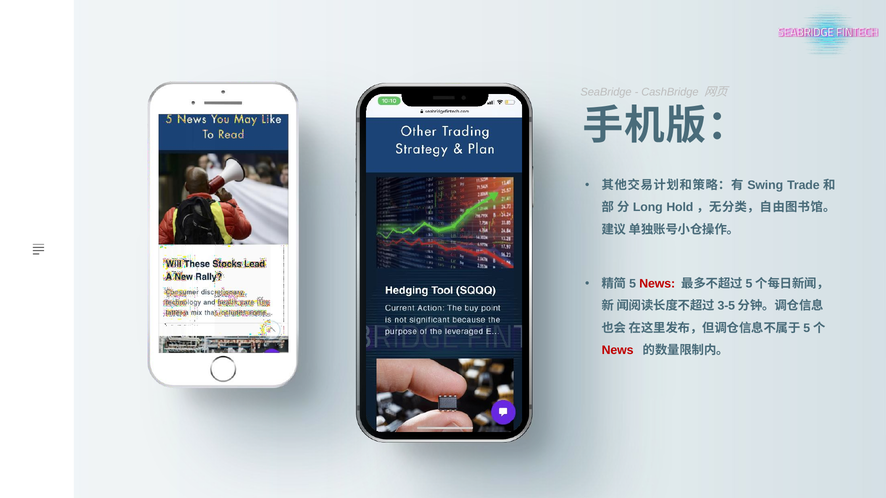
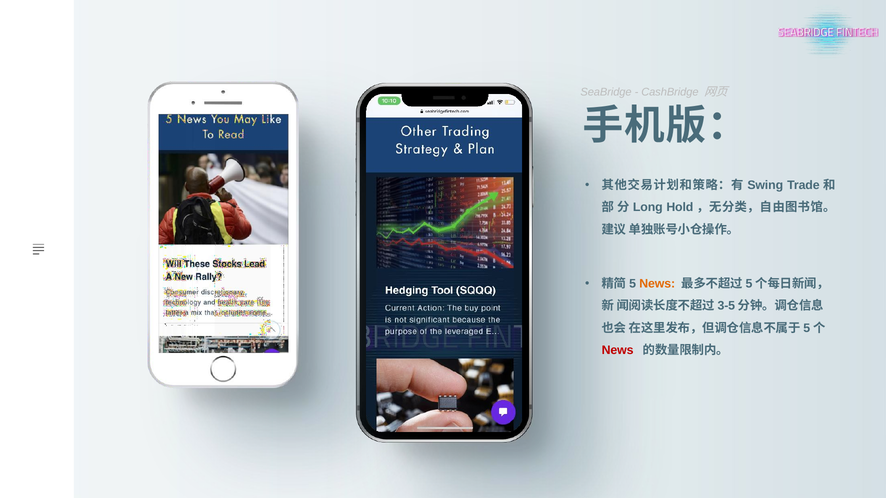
News at (657, 284) colour: red -> orange
